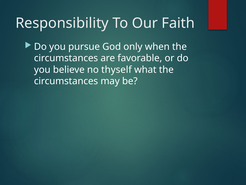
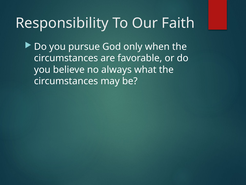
thyself: thyself -> always
